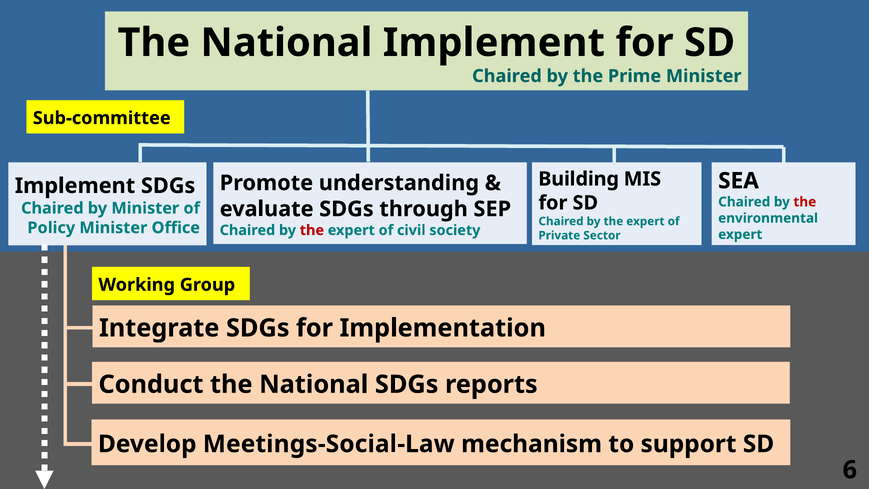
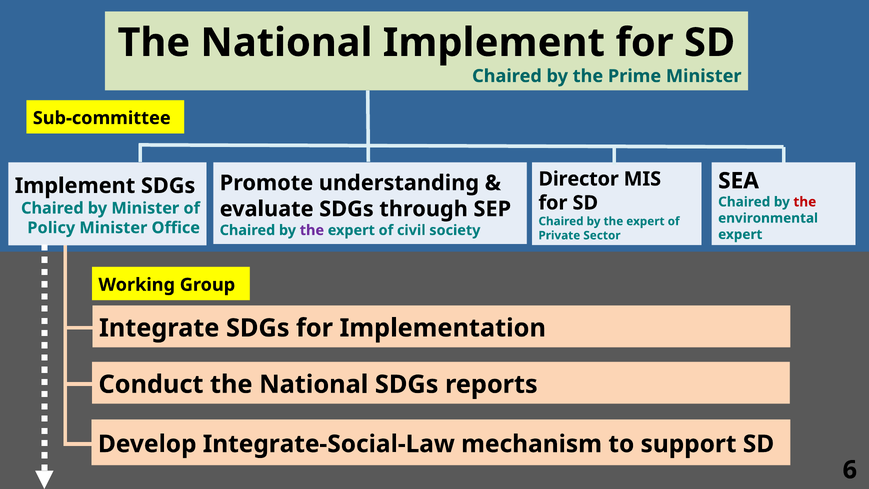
Building: Building -> Director
the at (312, 230) colour: red -> purple
Meetings-Social-Law: Meetings-Social-Law -> Integrate-Social-Law
